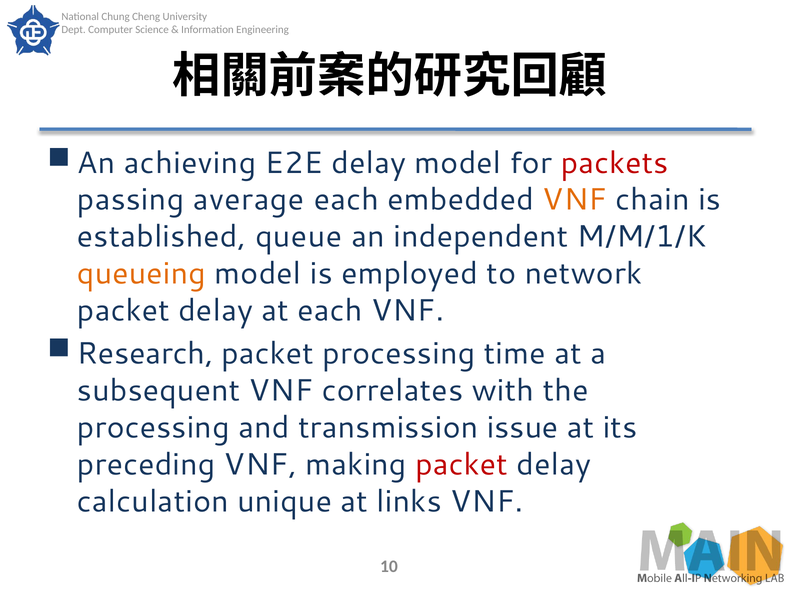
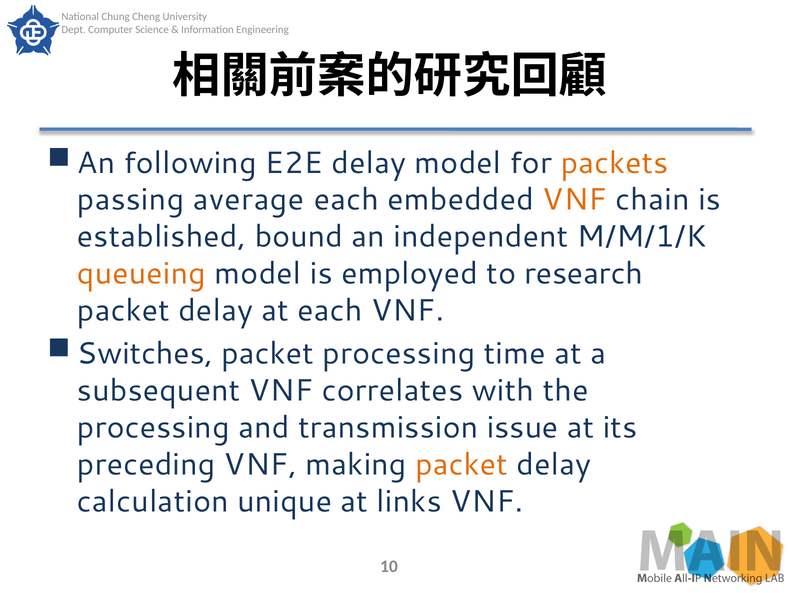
achieving: achieving -> following
packets colour: red -> orange
queue: queue -> bound
network: network -> research
Research: Research -> Switches
packet at (462, 465) colour: red -> orange
